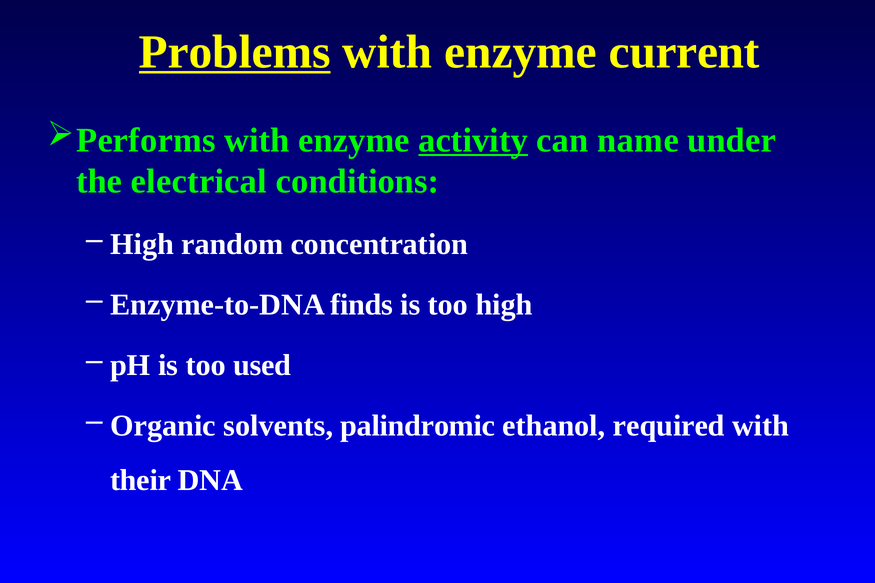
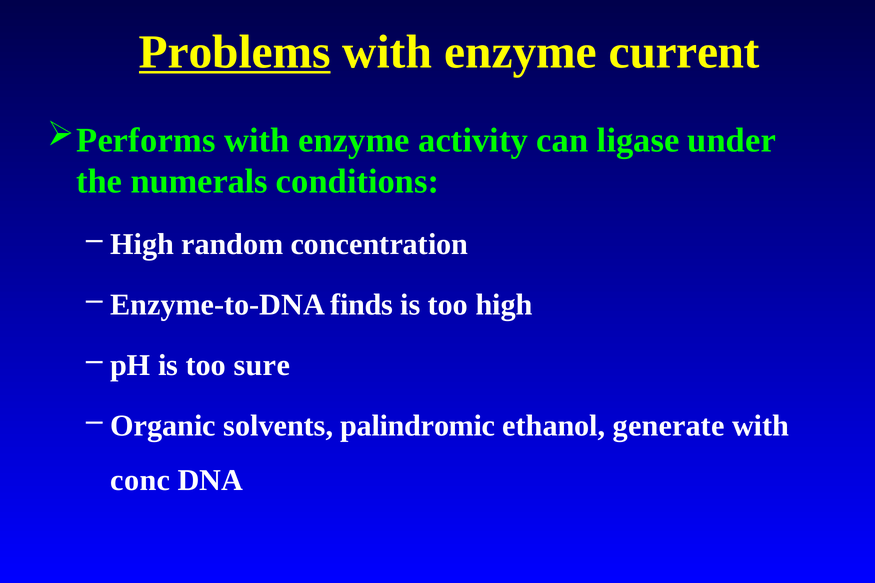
activity underline: present -> none
name: name -> ligase
electrical: electrical -> numerals
used: used -> sure
required: required -> generate
their: their -> conc
